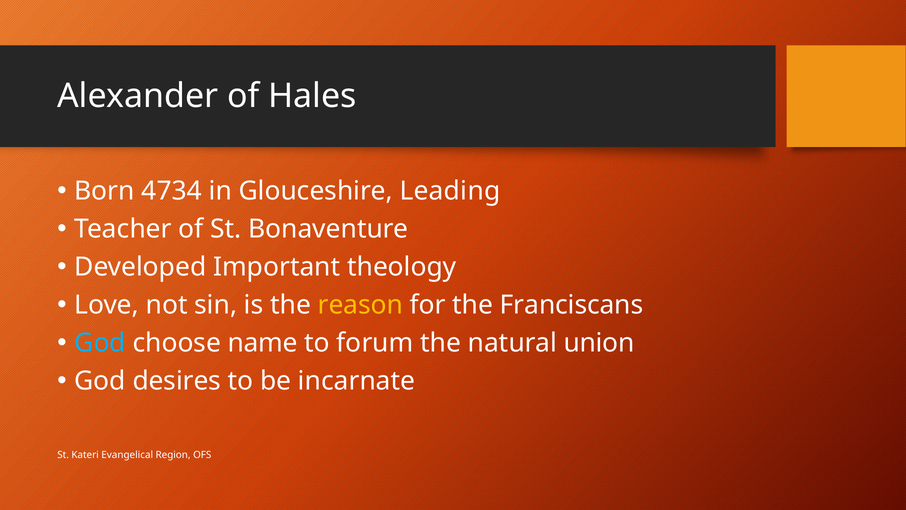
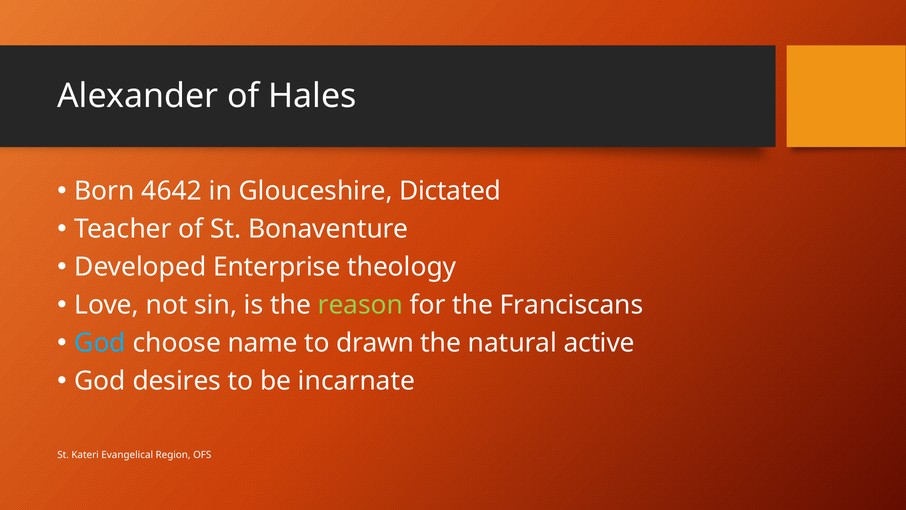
4734: 4734 -> 4642
Leading: Leading -> Dictated
Important: Important -> Enterprise
reason colour: yellow -> light green
forum: forum -> drawn
union: union -> active
